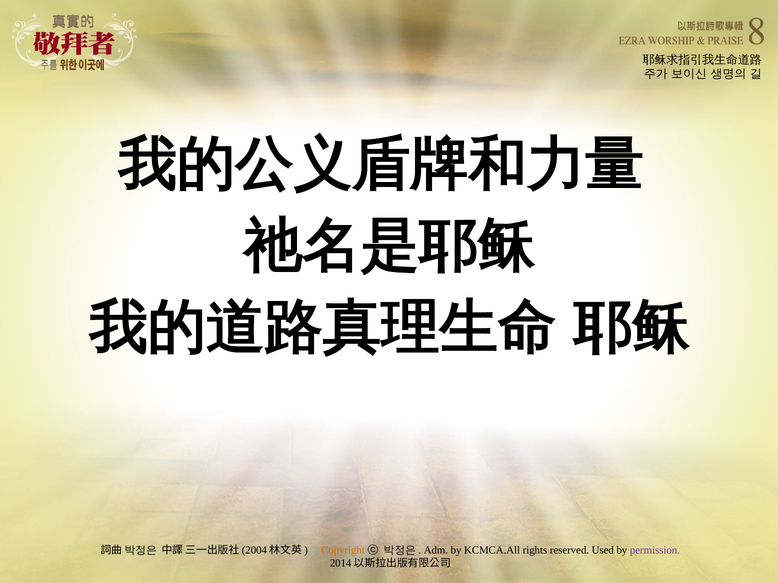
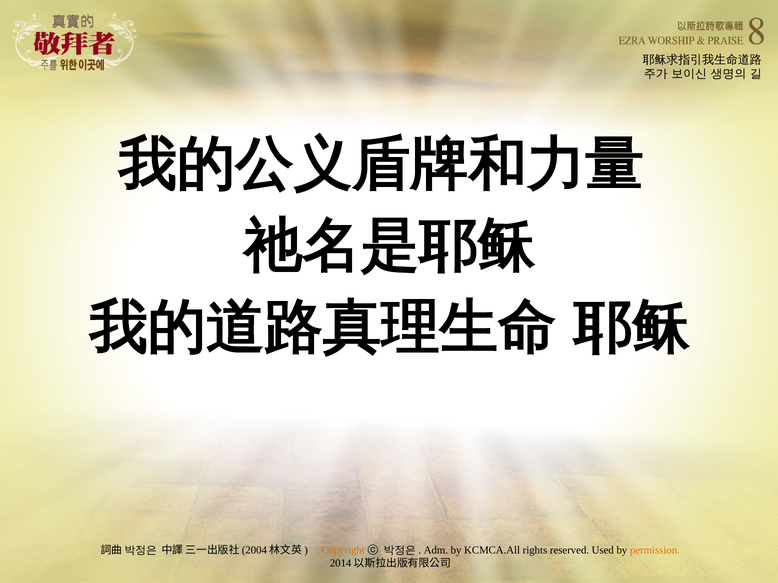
permission colour: purple -> orange
